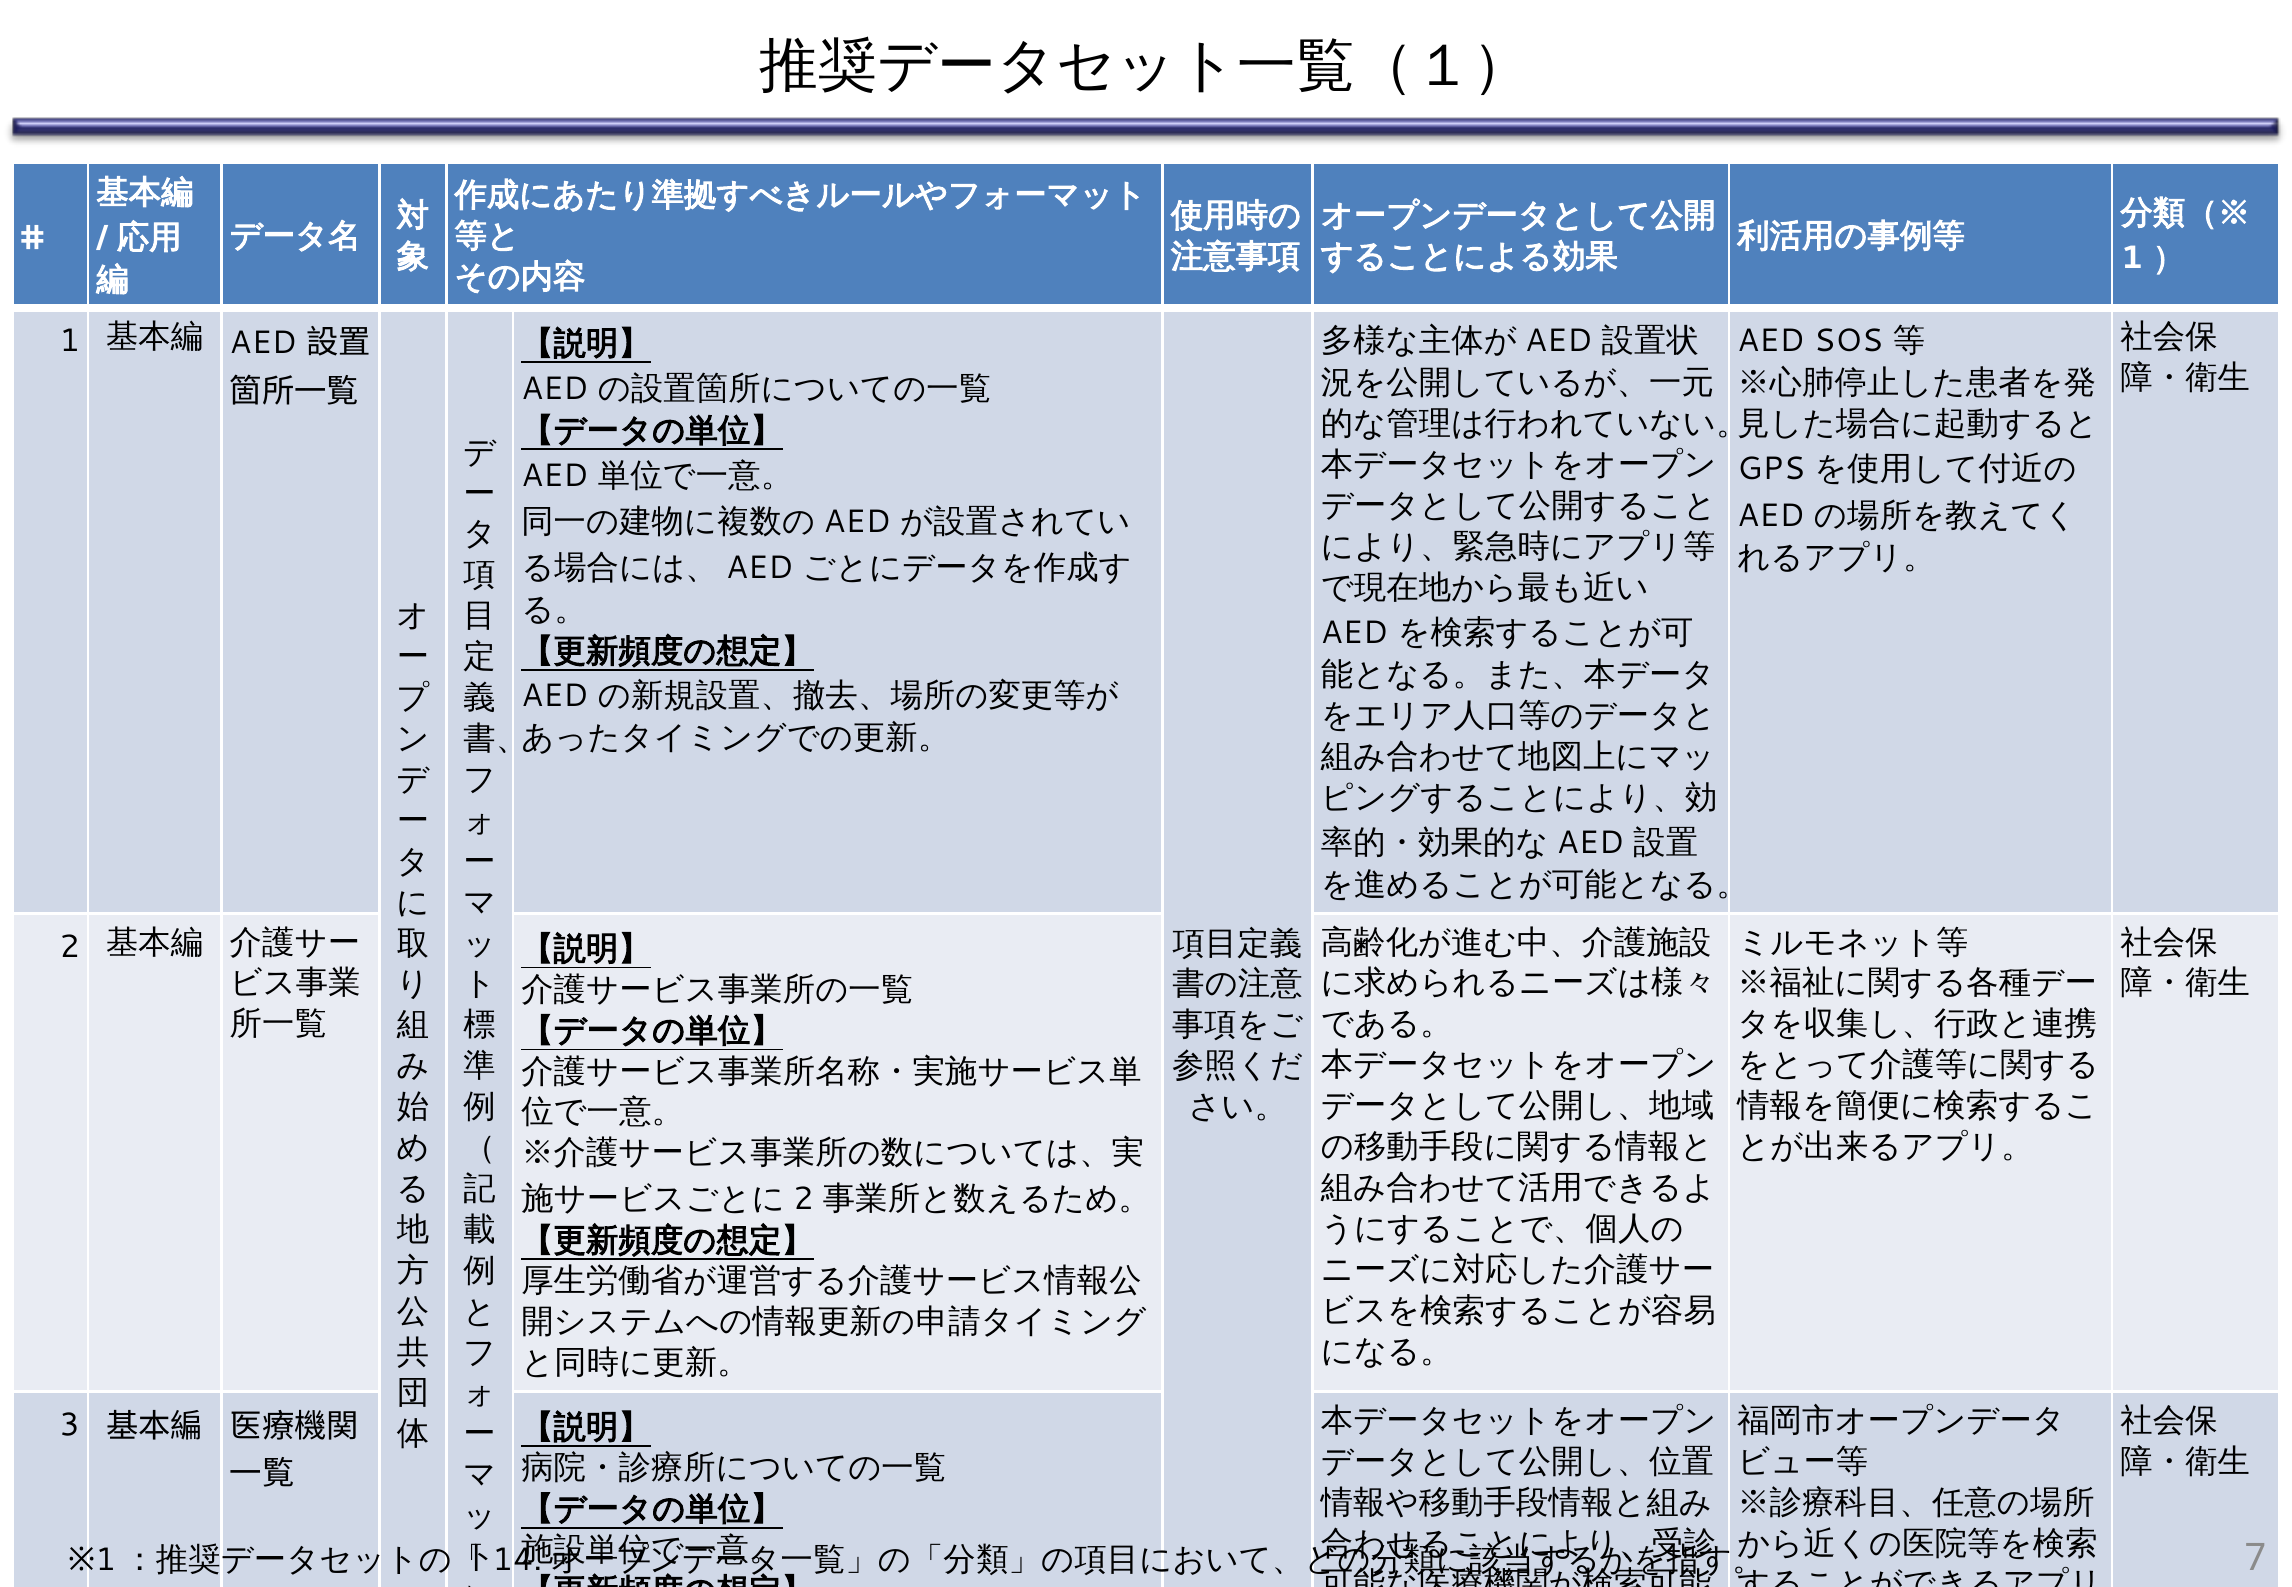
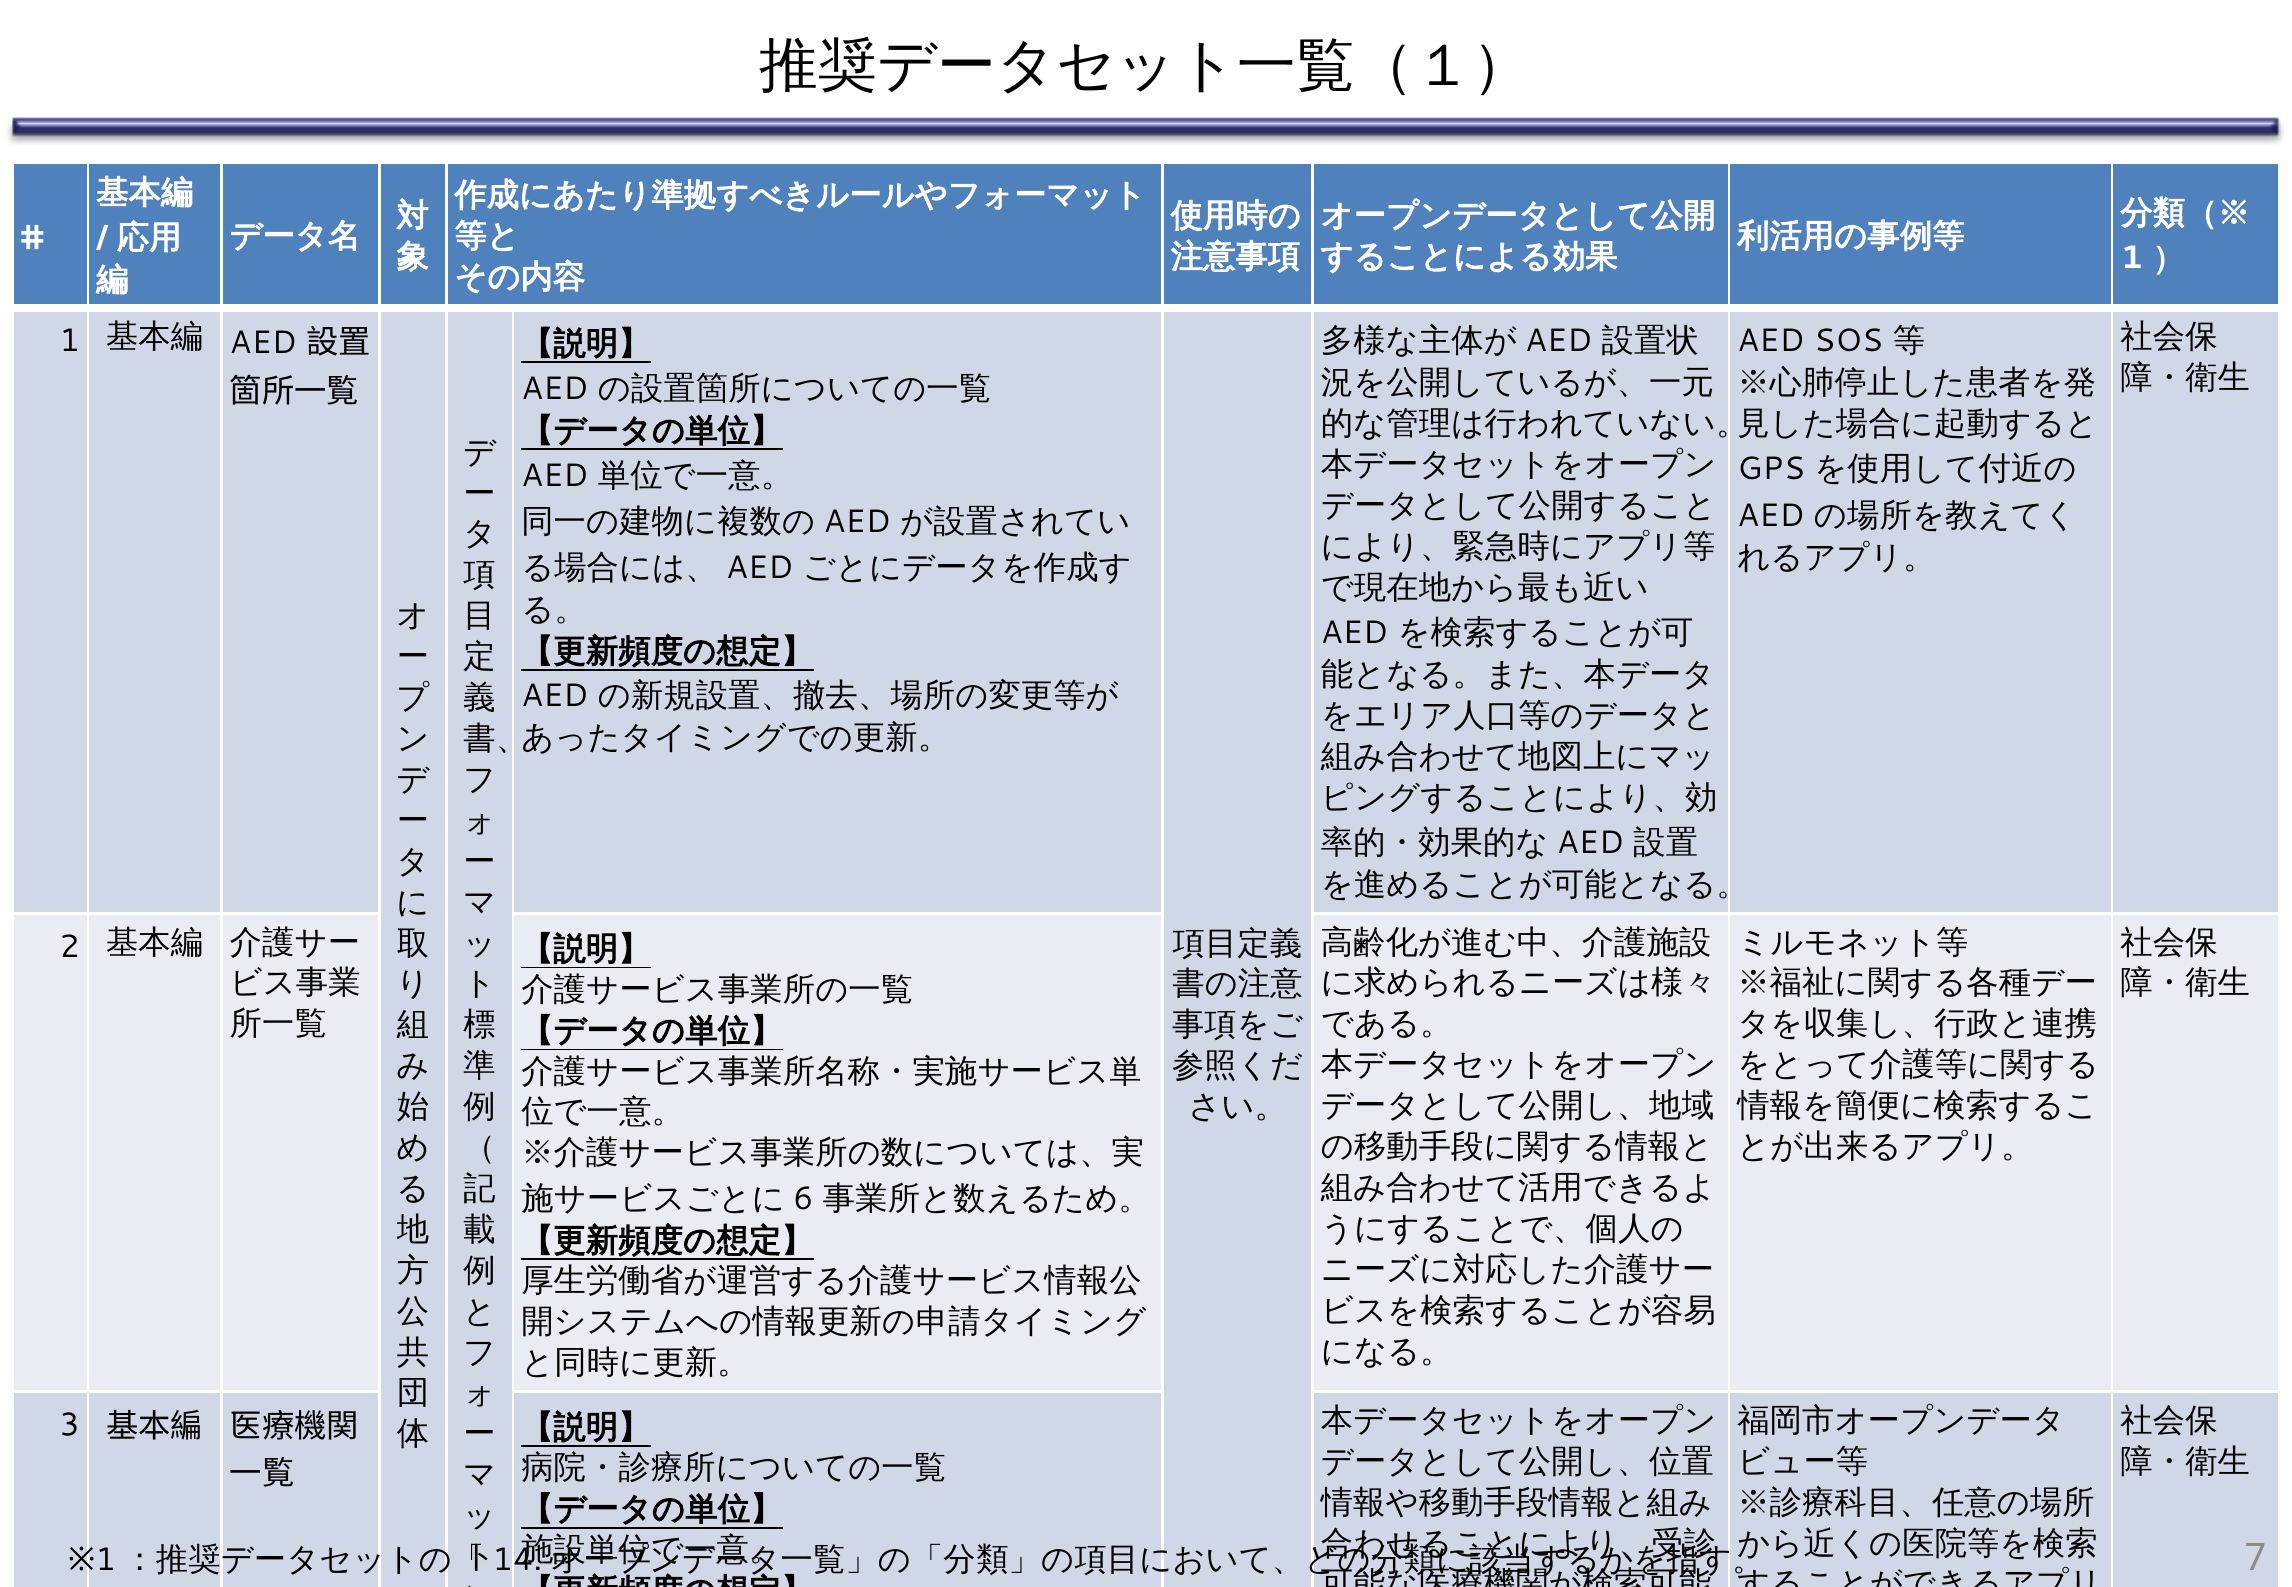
2 at (803, 1198): 2 -> 6
